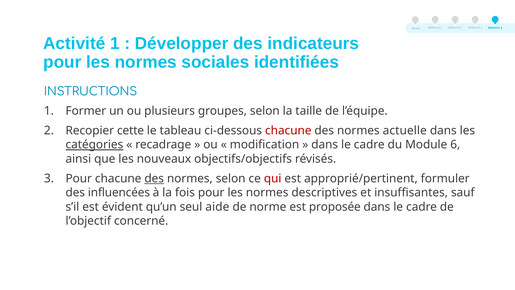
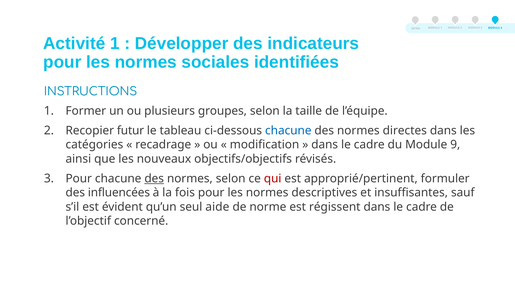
cette: cette -> futur
chacune at (288, 130) colour: red -> blue
actuelle: actuelle -> directes
catégories underline: present -> none
6: 6 -> 9
proposée: proposée -> régissent
